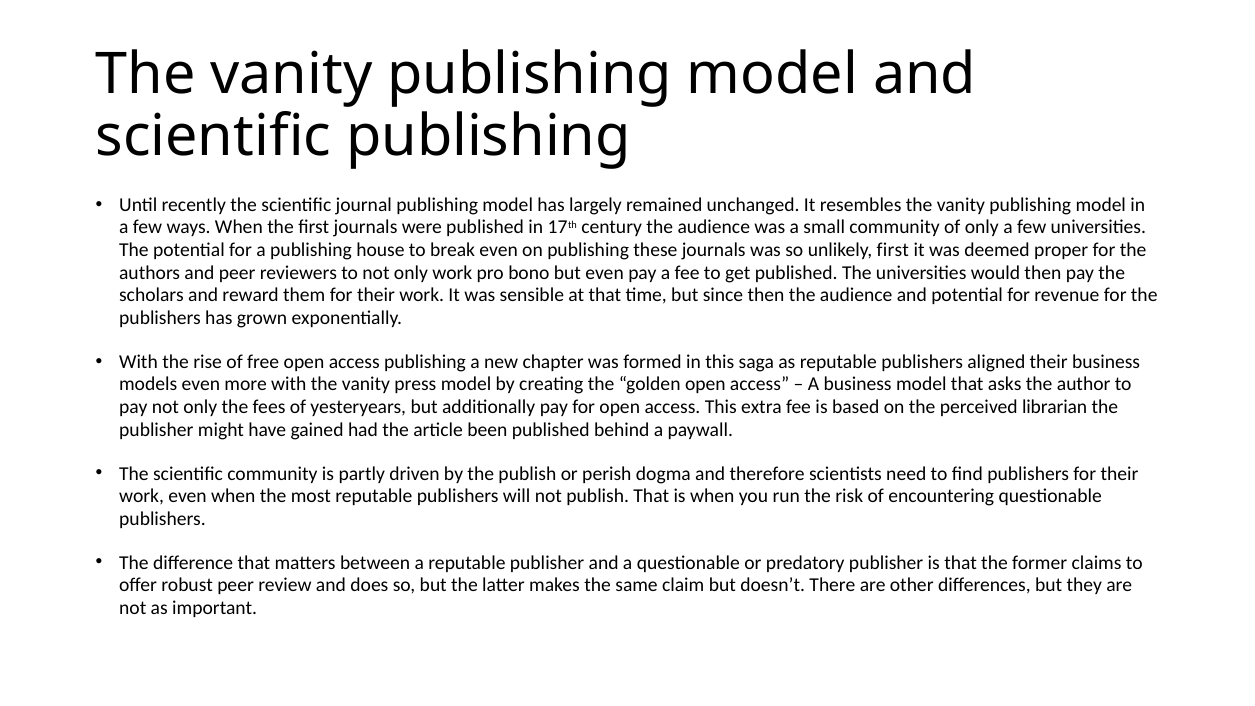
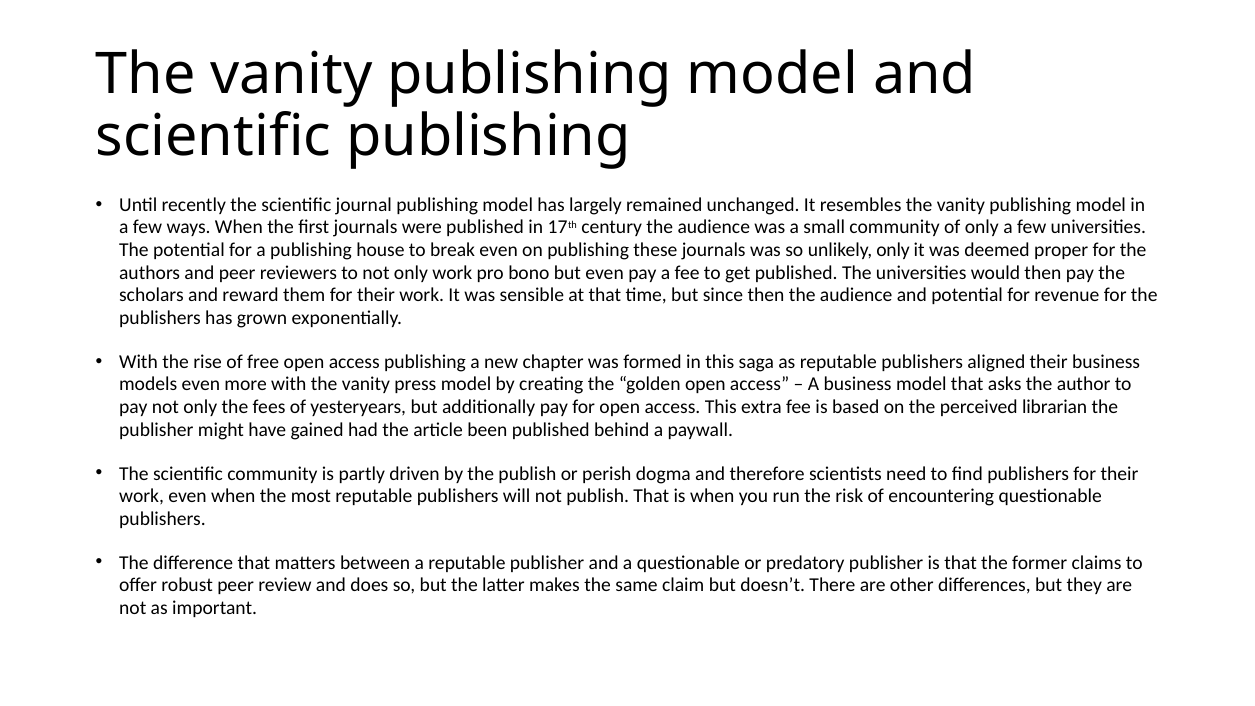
unlikely first: first -> only
